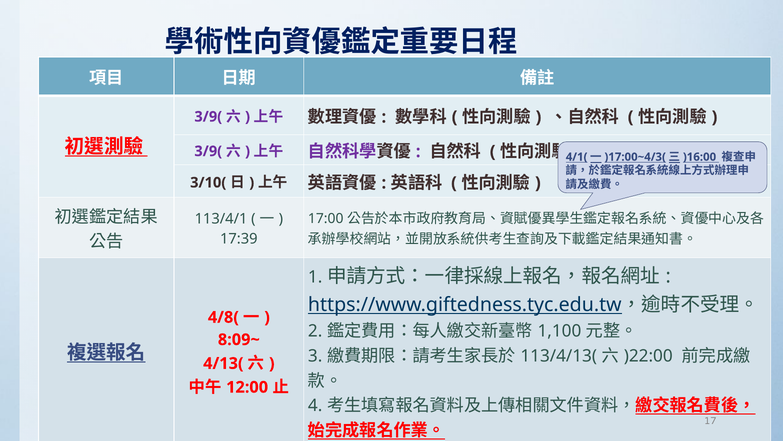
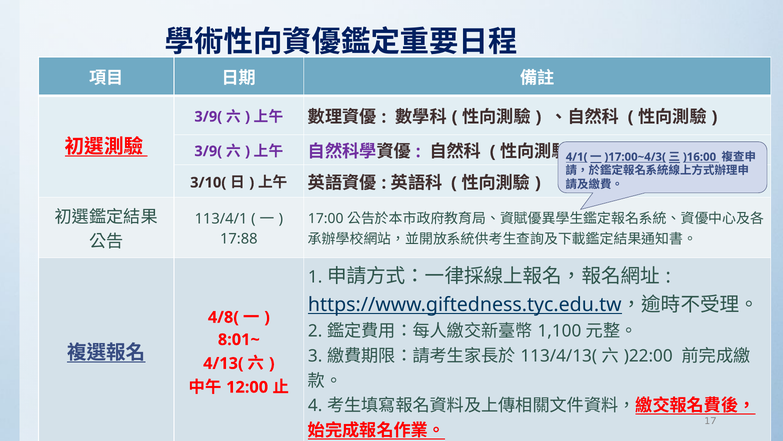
17:39: 17:39 -> 17:88
8:09~: 8:09~ -> 8:01~
